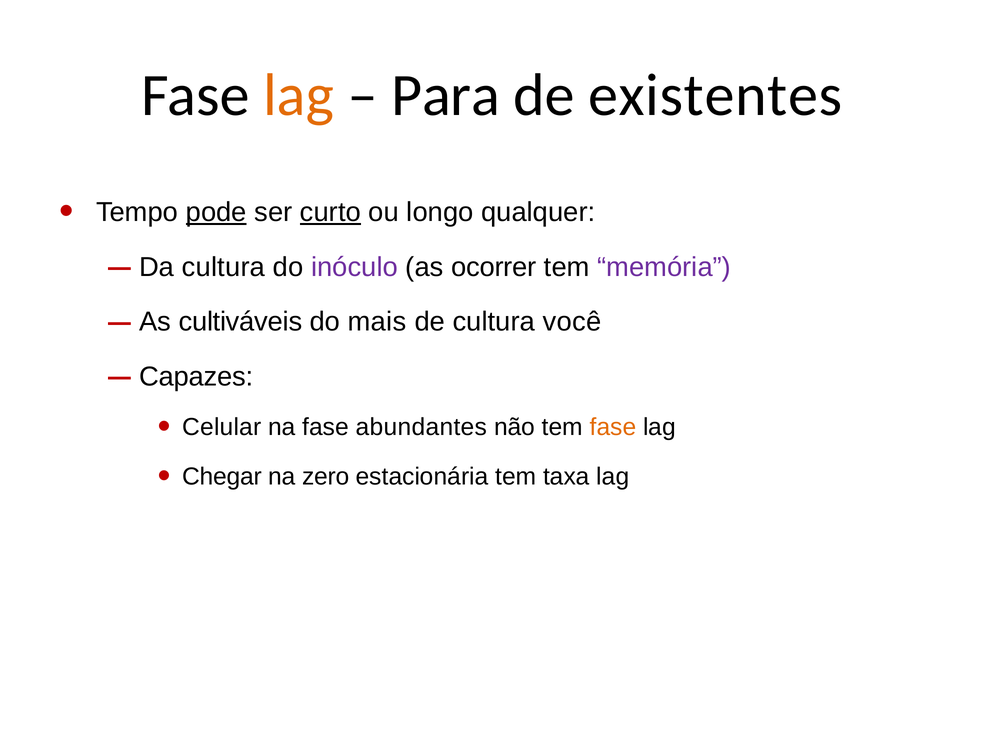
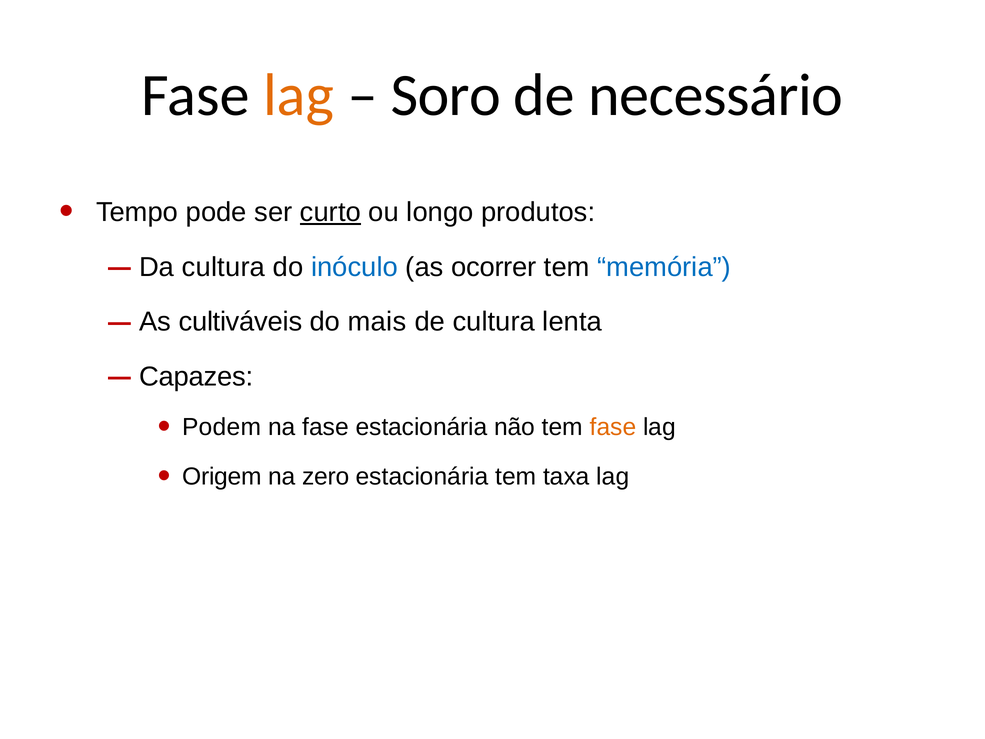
Para: Para -> Soro
existentes: existentes -> necessário
pode underline: present -> none
qualquer: qualquer -> produtos
inóculo colour: purple -> blue
memória colour: purple -> blue
você: você -> lenta
Celular: Celular -> Podem
fase abundantes: abundantes -> estacionária
Chegar: Chegar -> Origem
